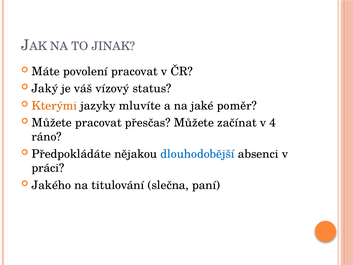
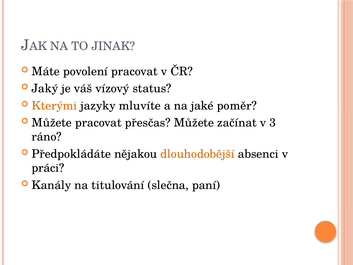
4: 4 -> 3
dlouhodobější colour: blue -> orange
Jakého: Jakého -> Kanály
